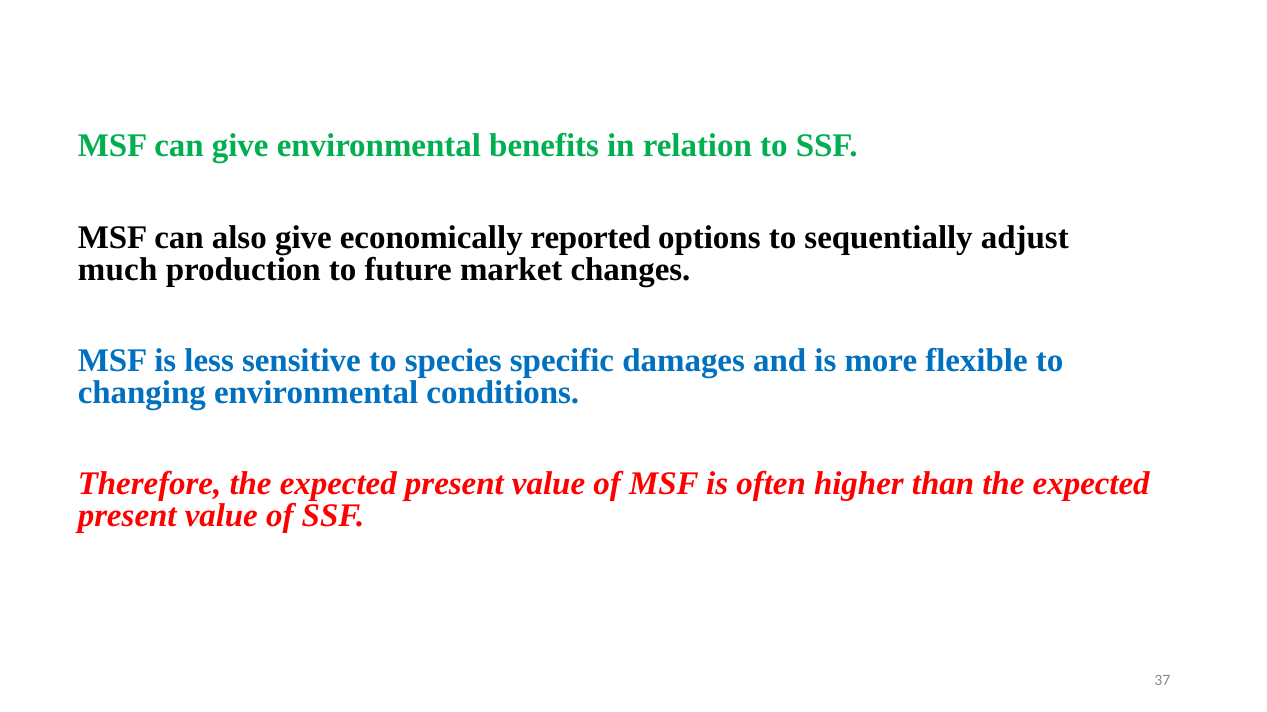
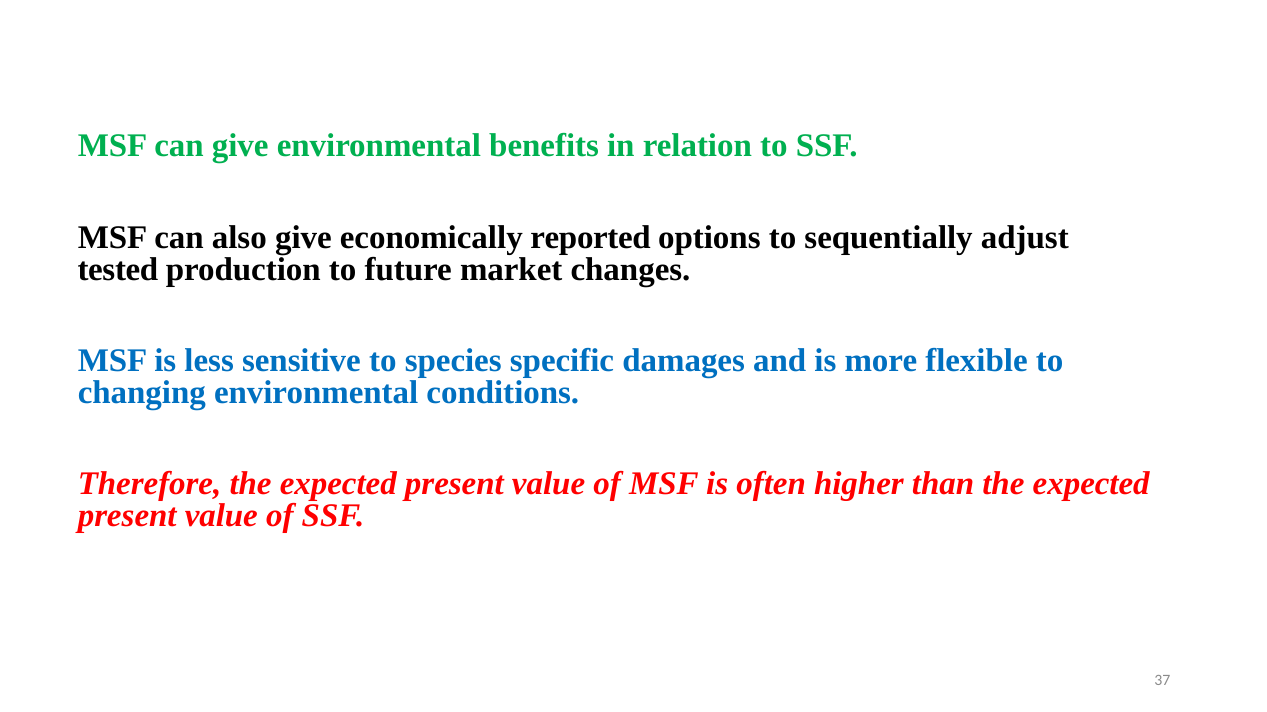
much: much -> tested
